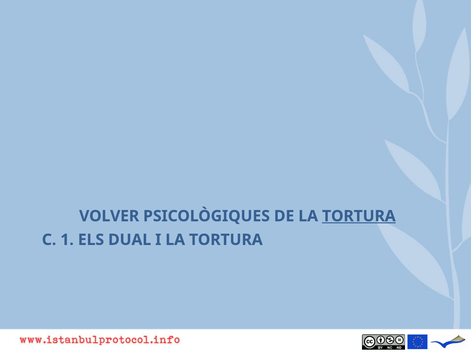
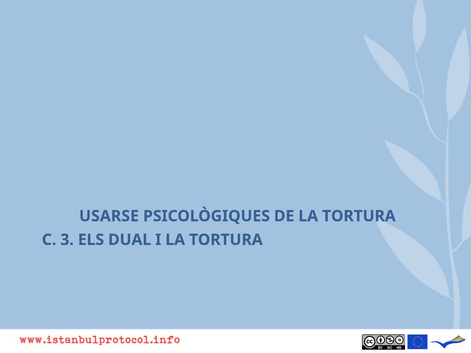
VOLVER: VOLVER -> USARSE
TORTURA at (359, 216) underline: present -> none
1: 1 -> 3
